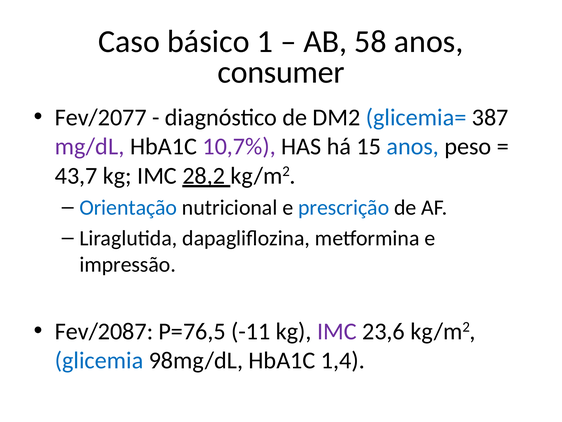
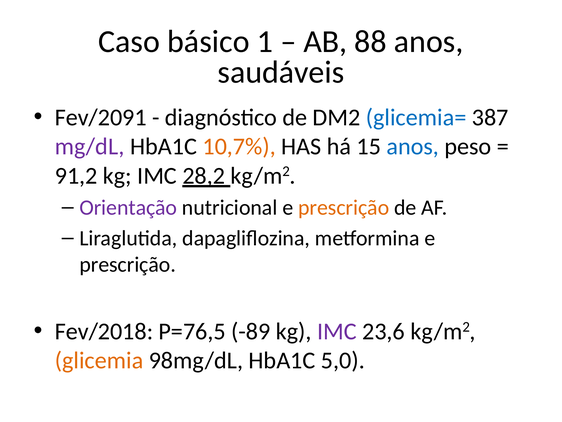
58: 58 -> 88
consumer: consumer -> saudáveis
Fev/2077: Fev/2077 -> Fev/2091
10,7% colour: purple -> orange
43,7: 43,7 -> 91,2
Orientação colour: blue -> purple
prescrição at (344, 207) colour: blue -> orange
impressão at (128, 264): impressão -> prescrição
Fev/2087: Fev/2087 -> Fev/2018
-11: -11 -> -89
glicemia colour: blue -> orange
1,4: 1,4 -> 5,0
